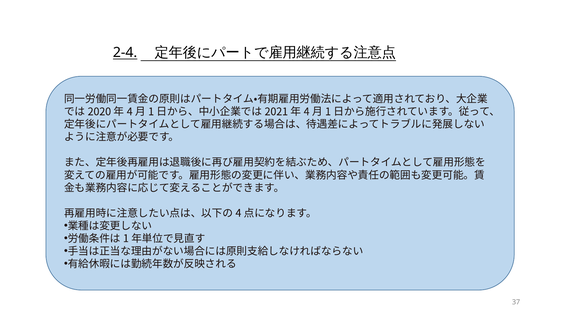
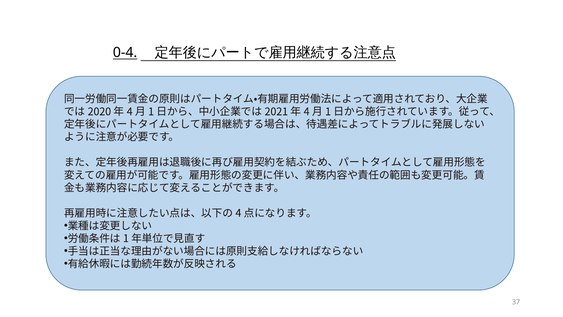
2-4: 2-4 -> 0-4
